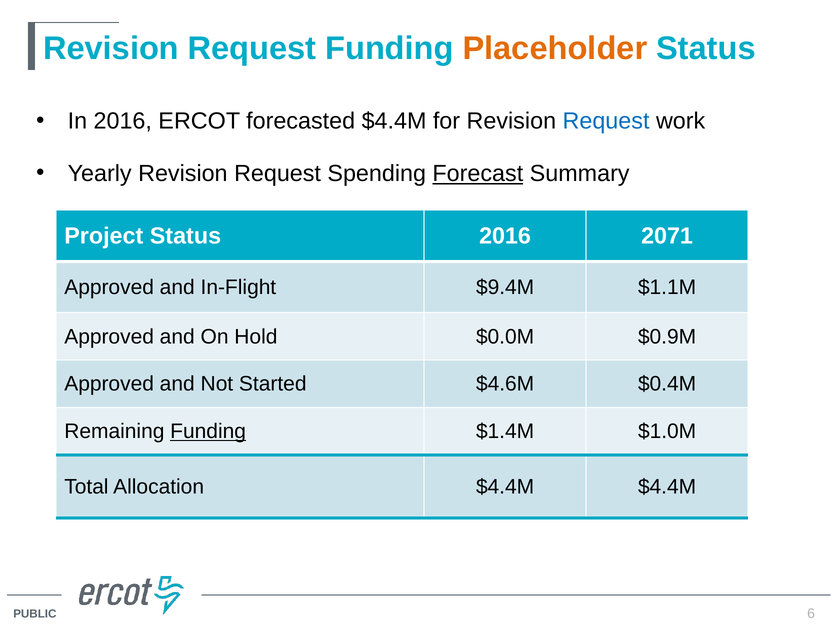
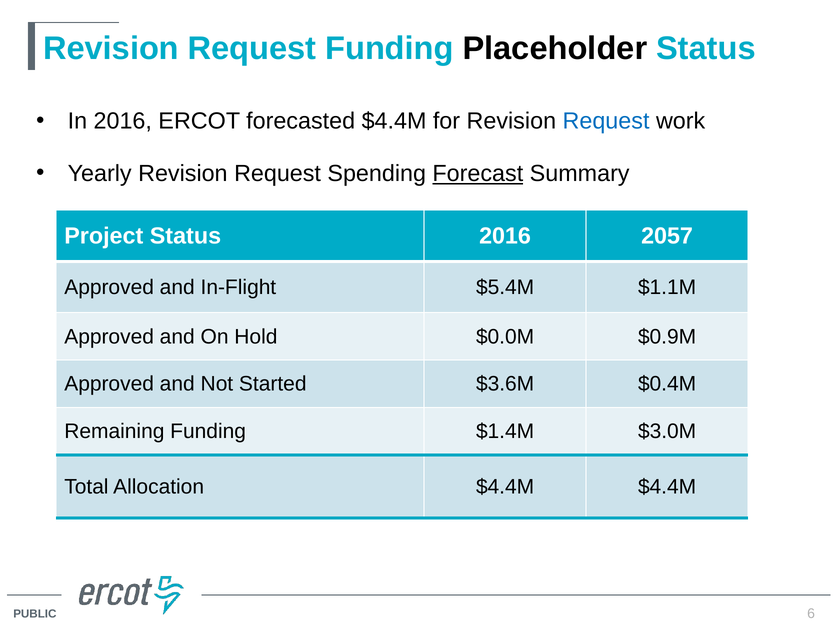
Placeholder colour: orange -> black
2071: 2071 -> 2057
$9.4M: $9.4M -> $5.4M
$4.6M: $4.6M -> $3.6M
Funding at (208, 431) underline: present -> none
$1.0M: $1.0M -> $3.0M
